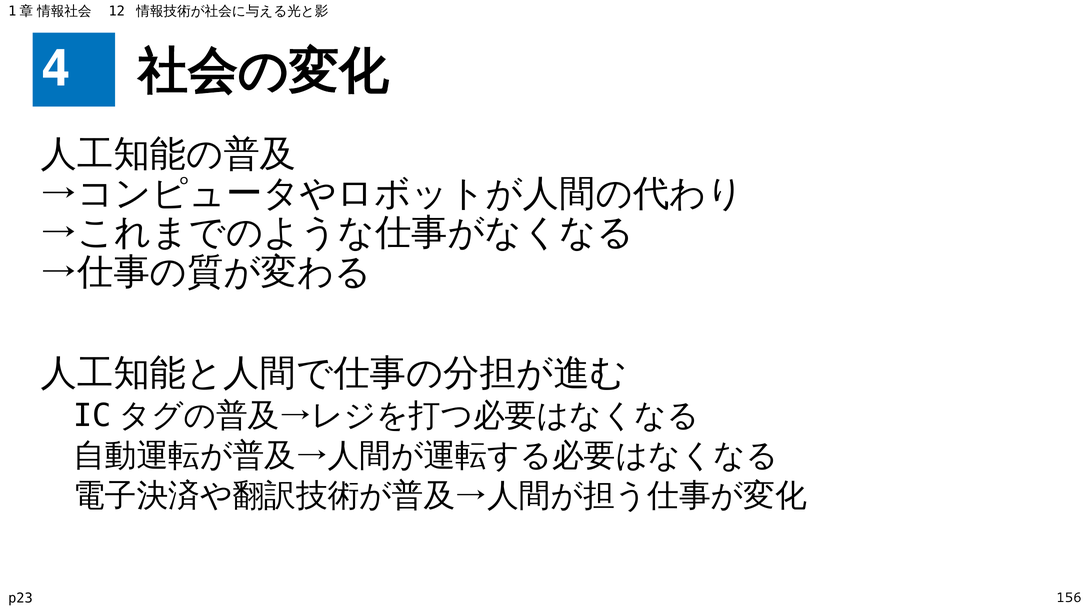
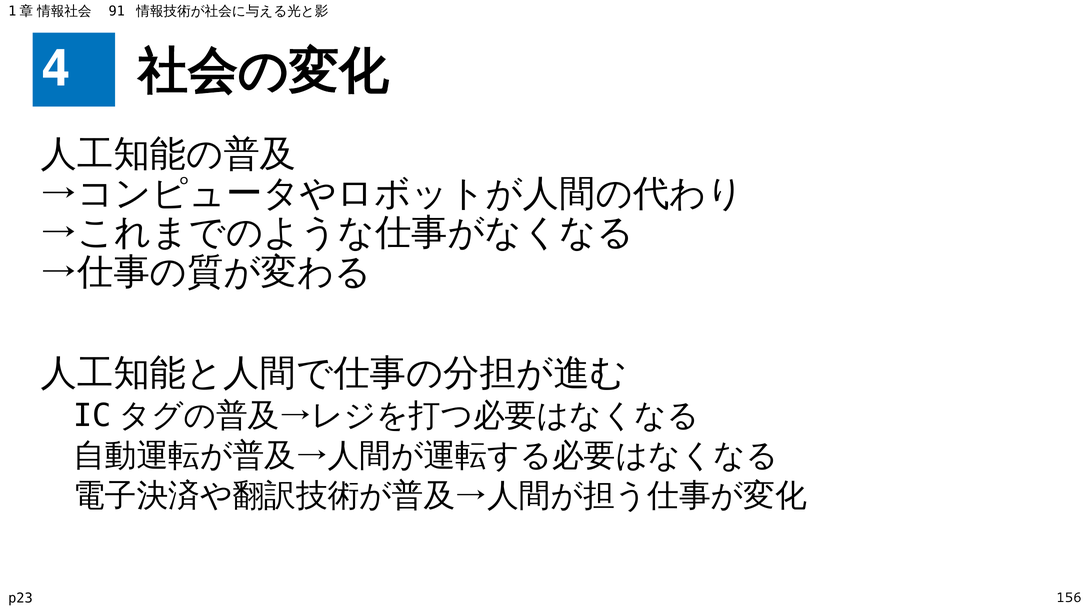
12: 12 -> 91
